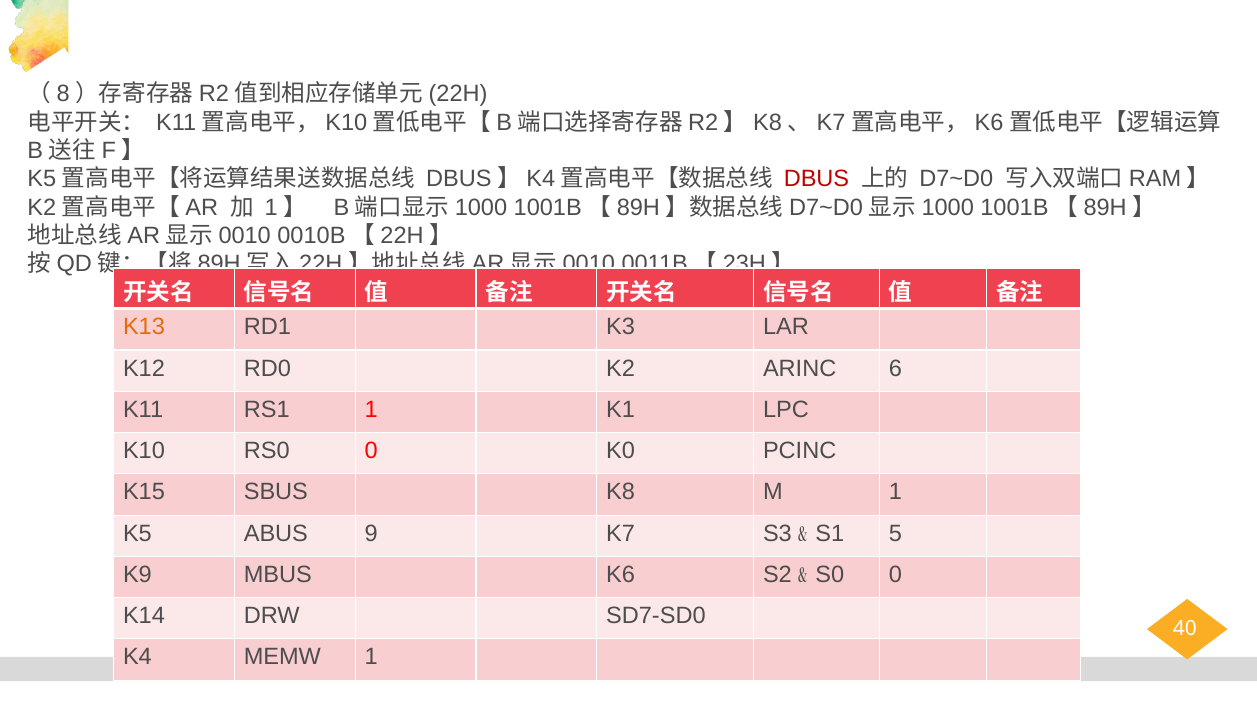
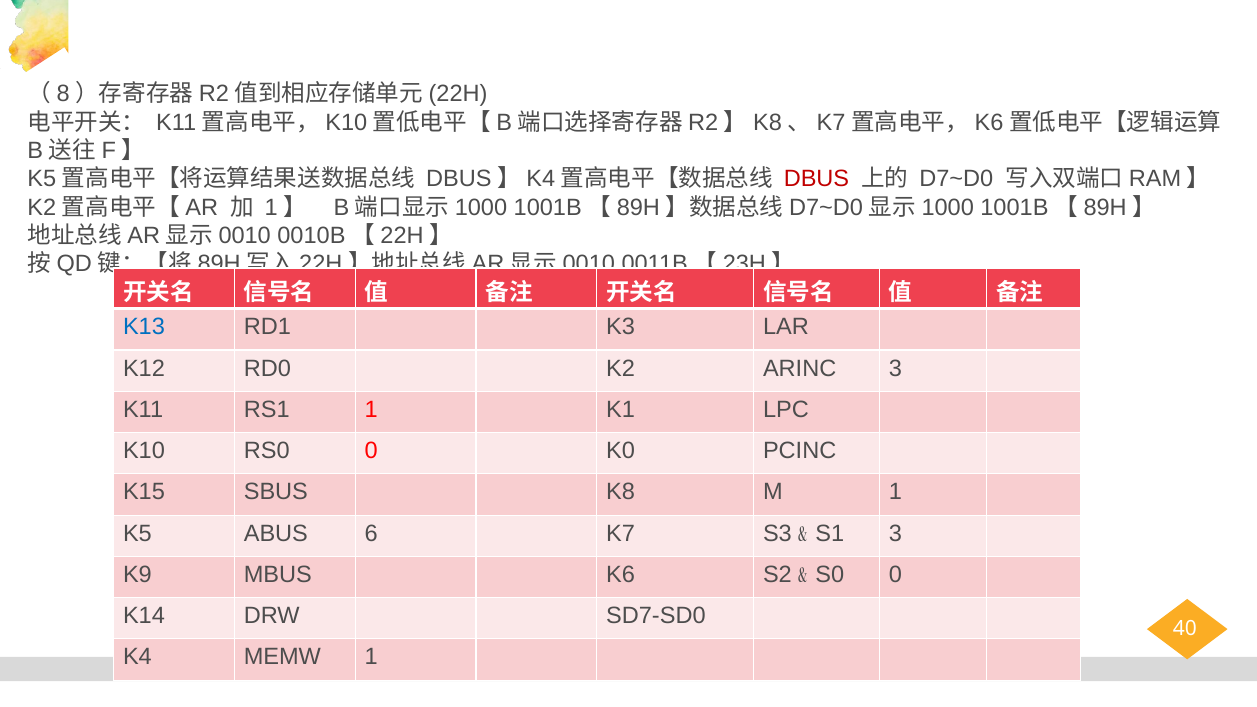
K13 colour: orange -> blue
ARINC 6: 6 -> 3
9: 9 -> 6
5 at (895, 533): 5 -> 3
